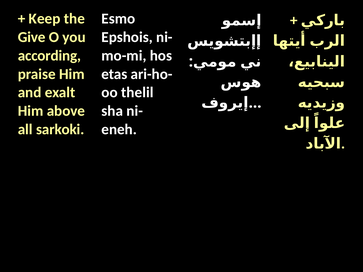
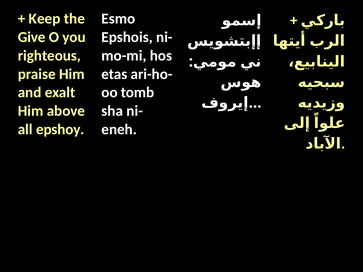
according: according -> righteous
thelil: thelil -> tomb
sarkoki: sarkoki -> epshoy
